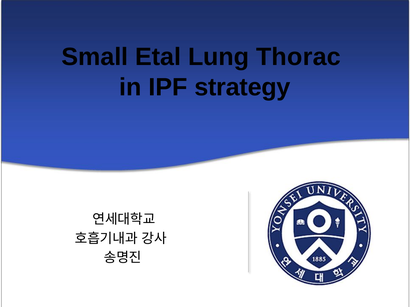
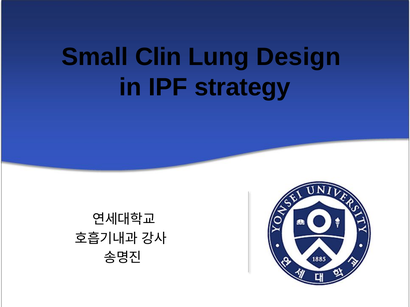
Etal: Etal -> Clin
Thorac: Thorac -> Design
